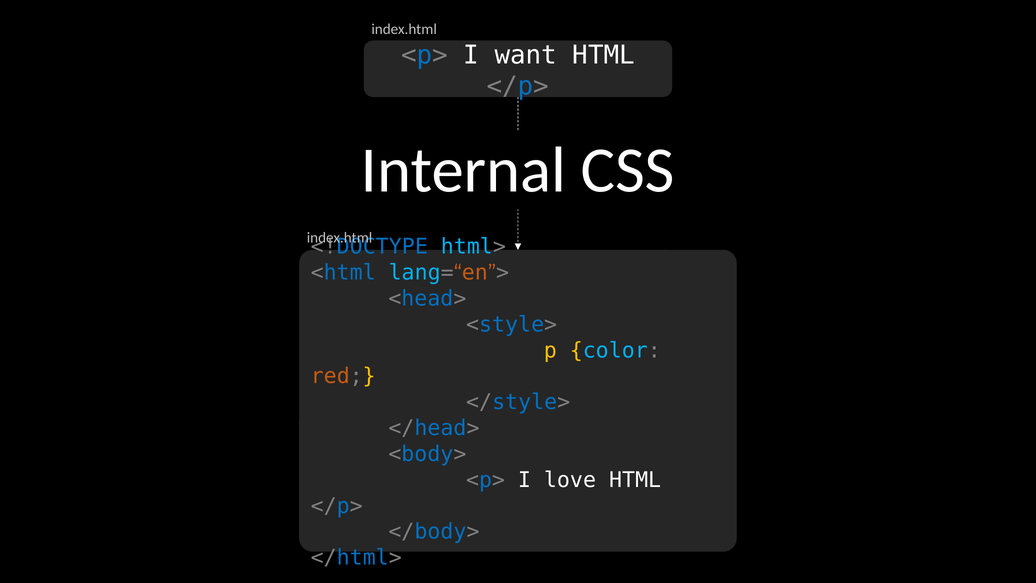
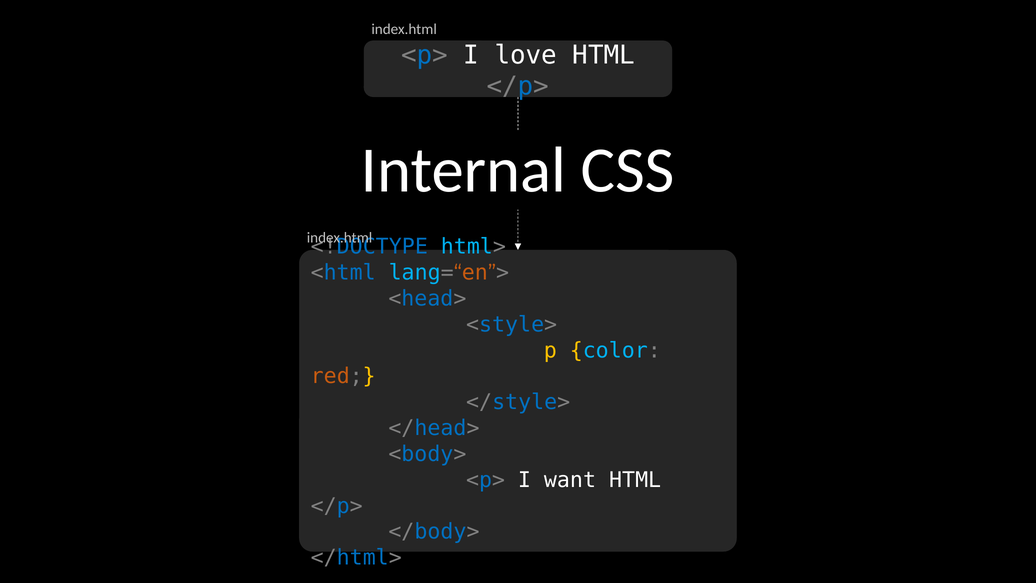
want: want -> love
love: love -> want
